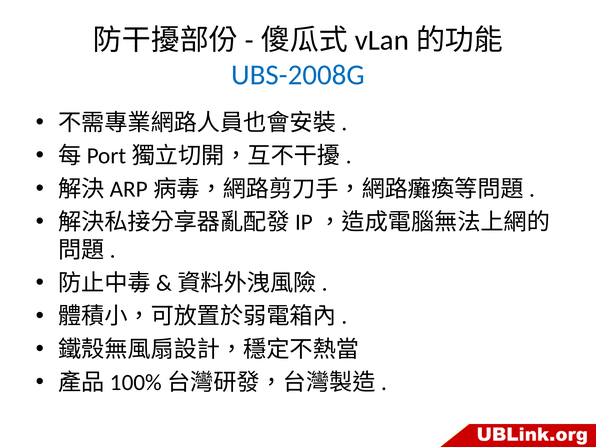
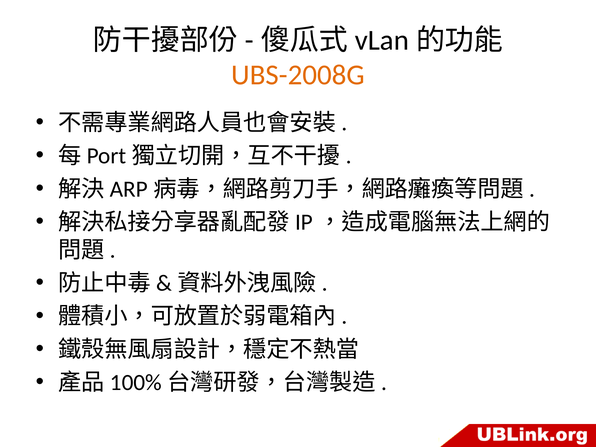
UBS-2008G colour: blue -> orange
